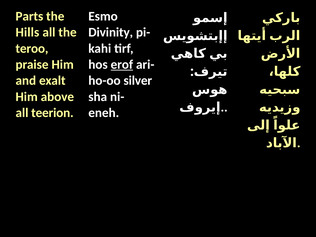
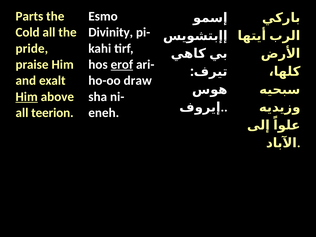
Hills: Hills -> Cold
teroo: teroo -> pride
silver: silver -> draw
Him at (27, 97) underline: none -> present
